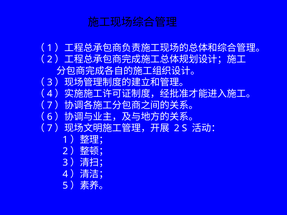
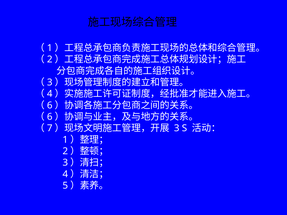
7 at (50, 105): 7 -> 6
2 at (177, 128): 2 -> 3
